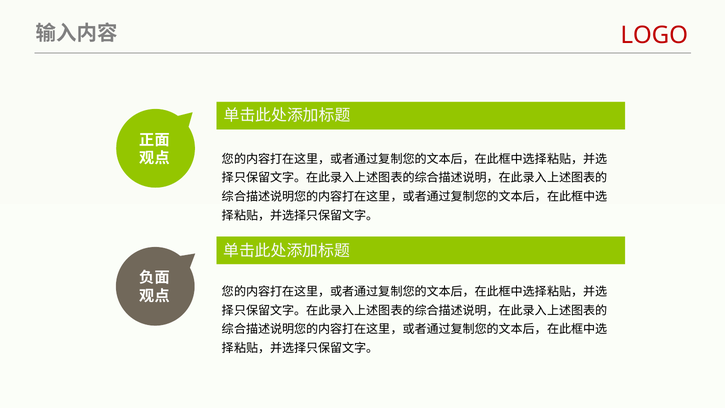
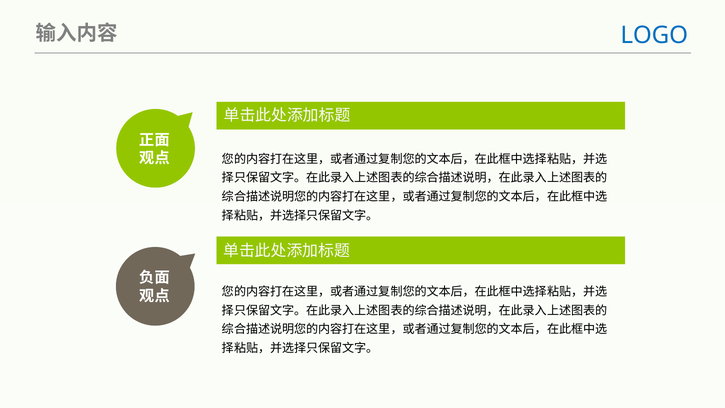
LOGO colour: red -> blue
